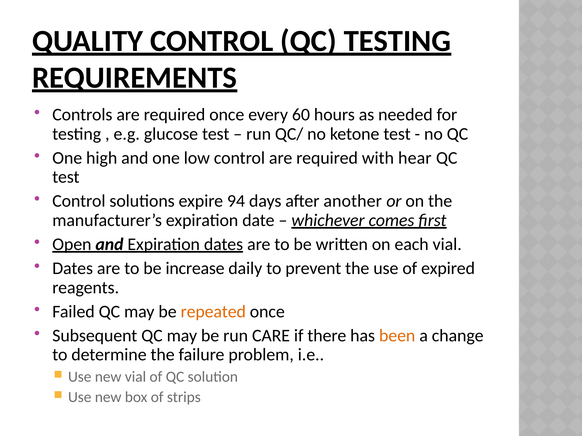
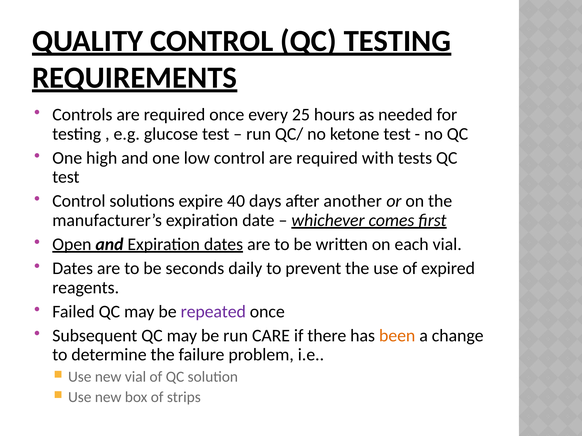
60: 60 -> 25
hear: hear -> tests
94: 94 -> 40
increase: increase -> seconds
repeated colour: orange -> purple
